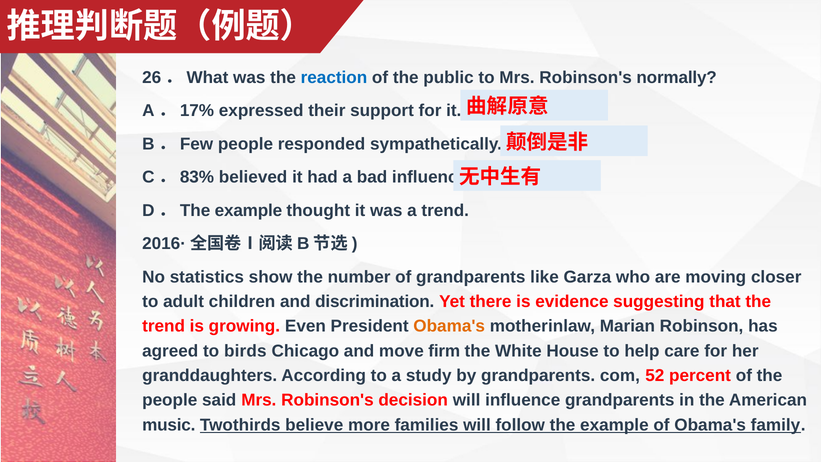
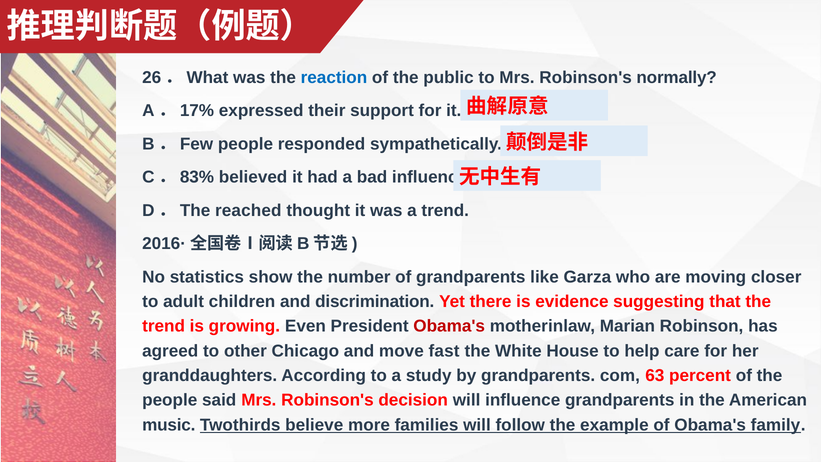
D．The example: example -> reached
Obama's at (449, 326) colour: orange -> red
birds: birds -> other
firm: firm -> fast
52: 52 -> 63
